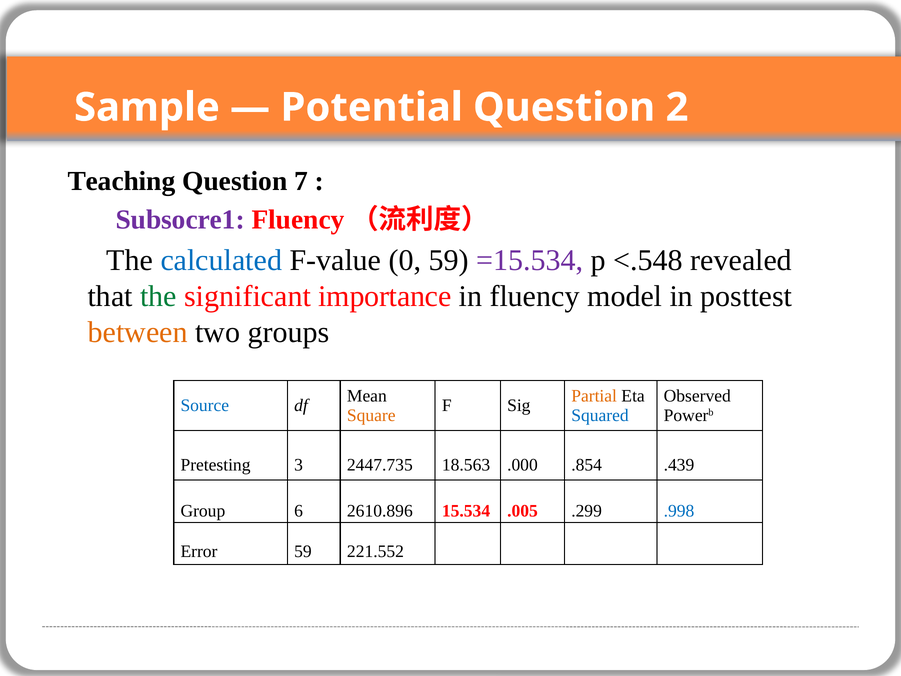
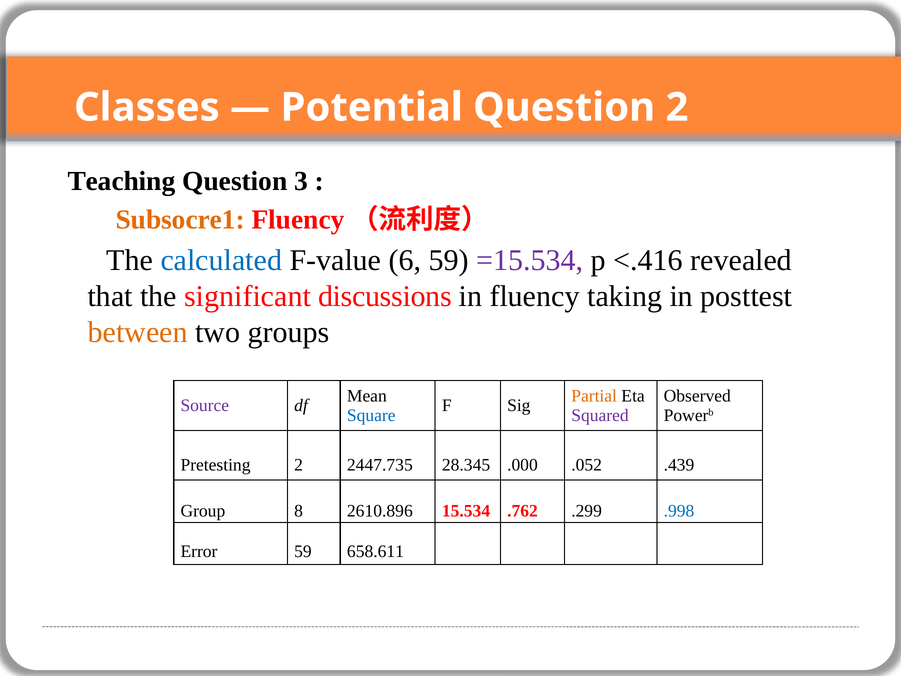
Sample: Sample -> Classes
7: 7 -> 3
Subsocre1 colour: purple -> orange
0: 0 -> 6
<.548: <.548 -> <.416
the at (158, 296) colour: green -> black
importance: importance -> discussions
model: model -> taking
Source colour: blue -> purple
Square colour: orange -> blue
Squared colour: blue -> purple
Pretesting 3: 3 -> 2
18.563: 18.563 -> 28.345
.854: .854 -> .052
6: 6 -> 8
.005: .005 -> .762
221.552: 221.552 -> 658.611
